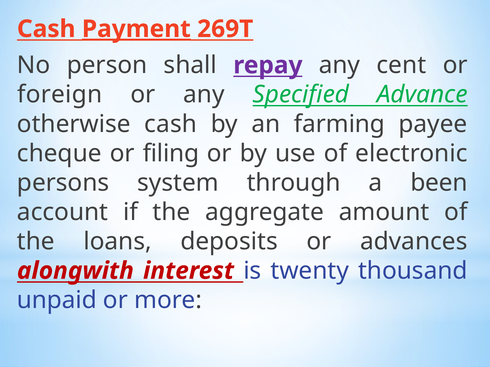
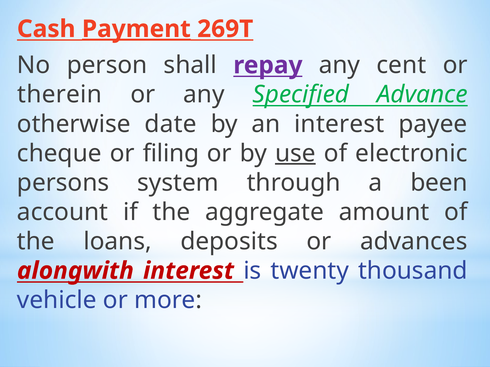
foreign: foreign -> therein
otherwise cash: cash -> date
an farming: farming -> interest
use underline: none -> present
unpaid: unpaid -> vehicle
